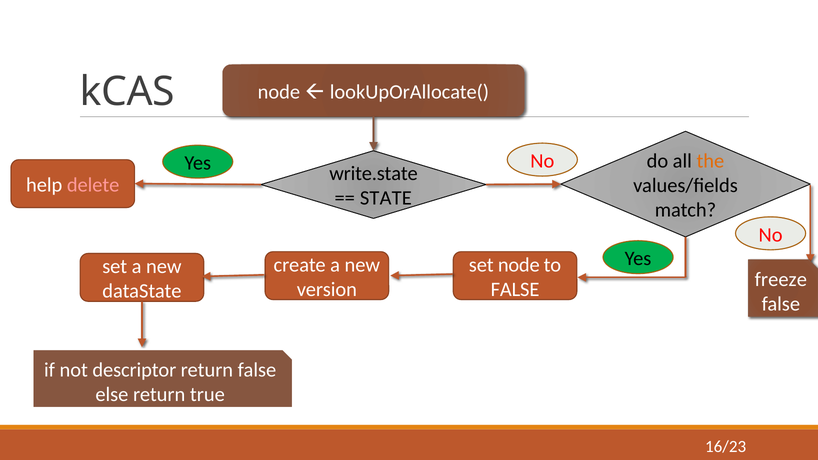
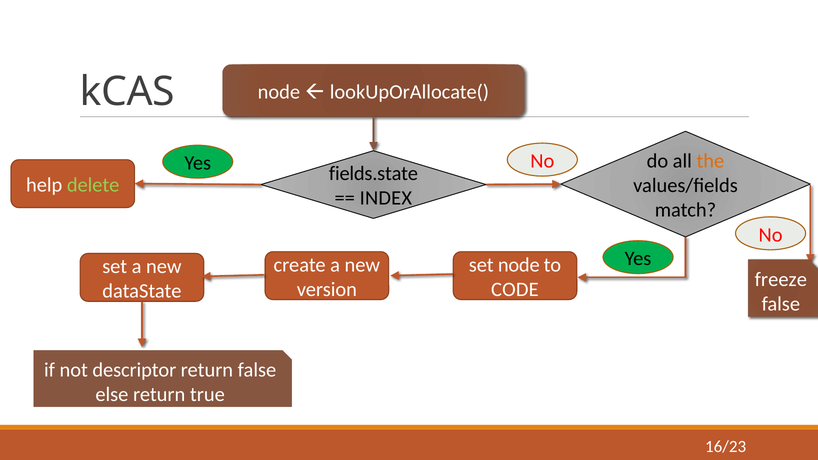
write.state: write.state -> fields.state
delete colour: pink -> light green
STATE: STATE -> INDEX
FALSE at (515, 289): FALSE -> CODE
